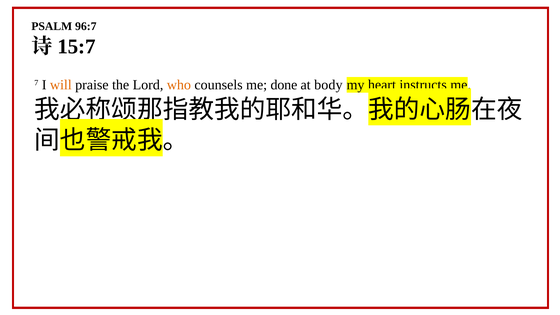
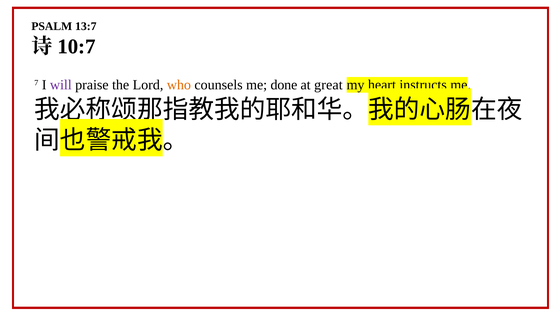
96:7: 96:7 -> 13:7
15:7: 15:7 -> 10:7
will colour: orange -> purple
body: body -> great
